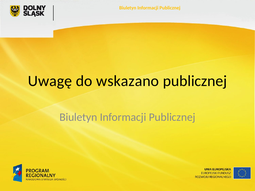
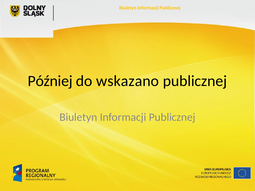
Uwagę: Uwagę -> Później
